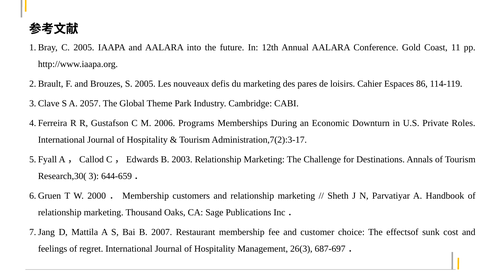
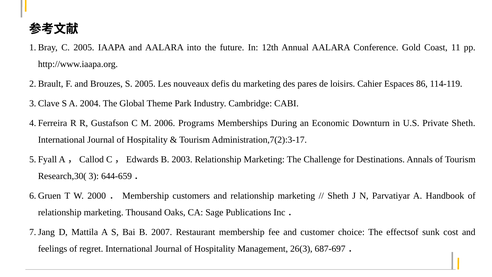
2057: 2057 -> 2004
Private Roles: Roles -> Sheth
